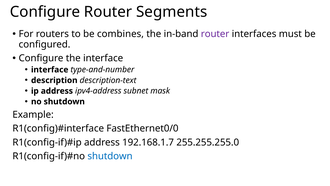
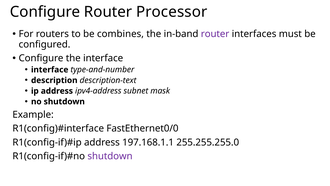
Segments: Segments -> Processor
192.168.1.7: 192.168.1.7 -> 197.168.1.1
shutdown at (110, 156) colour: blue -> purple
